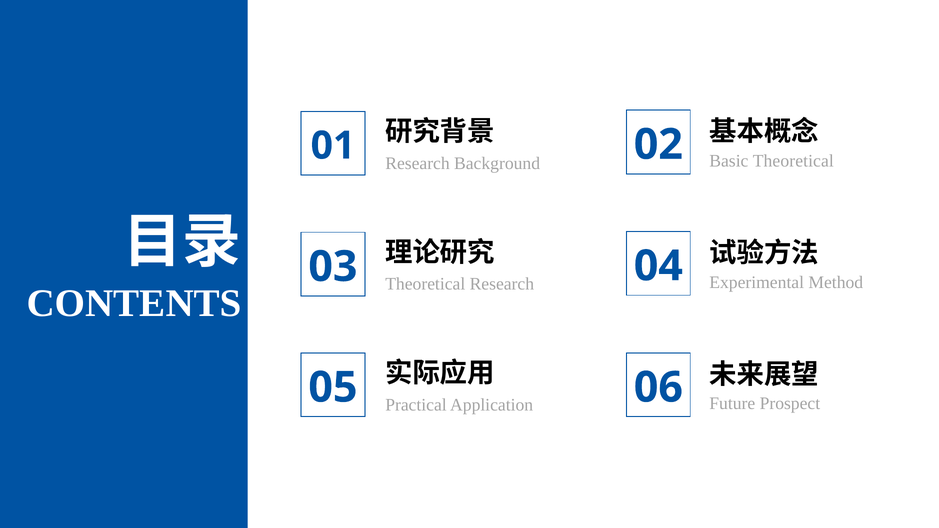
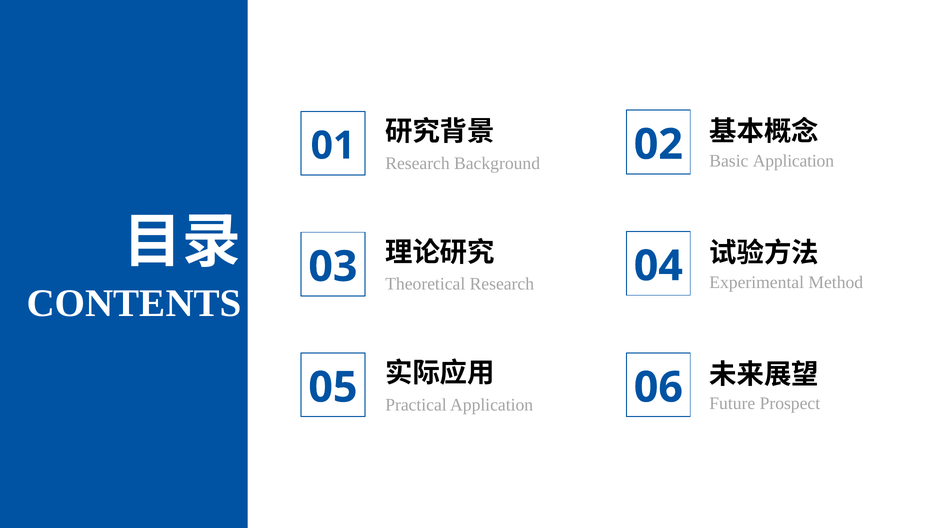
Basic Theoretical: Theoretical -> Application
